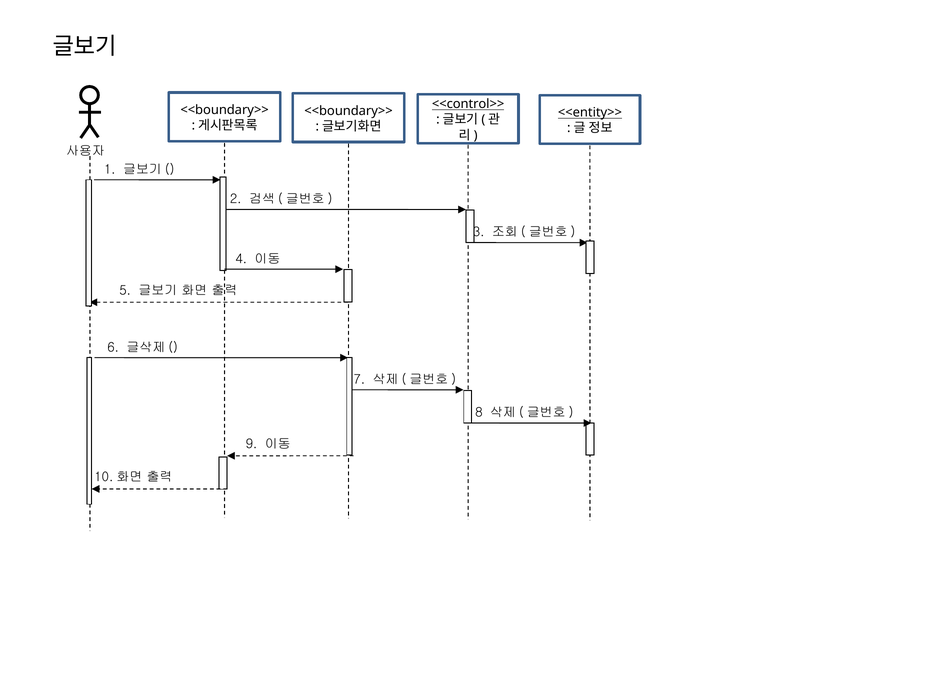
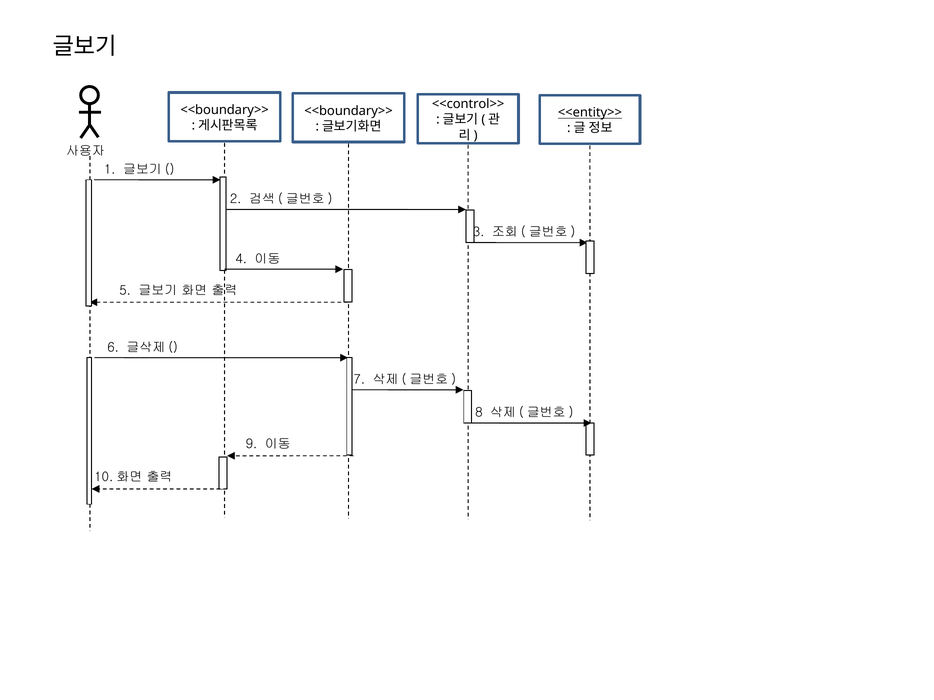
<<control>> underline: present -> none
